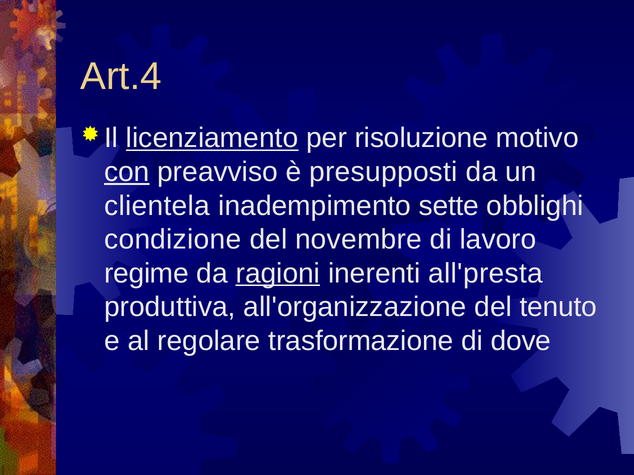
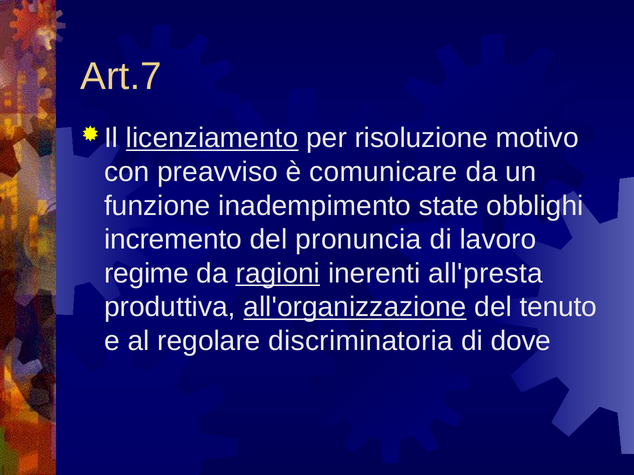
Art.4: Art.4 -> Art.7
con underline: present -> none
presupposti: presupposti -> comunicare
clientela: clientela -> funzione
sette: sette -> state
condizione: condizione -> incremento
novembre: novembre -> pronuncia
all'organizzazione underline: none -> present
trasformazione: trasformazione -> discriminatoria
